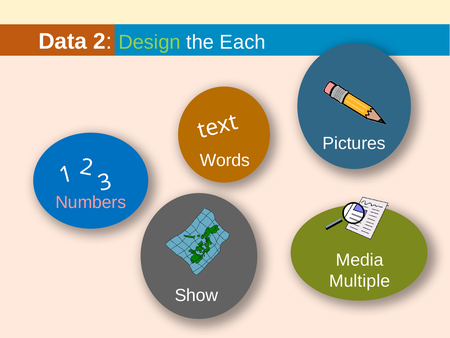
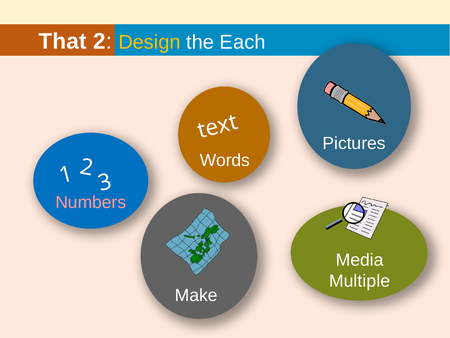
Data: Data -> That
Design colour: light green -> yellow
Show: Show -> Make
